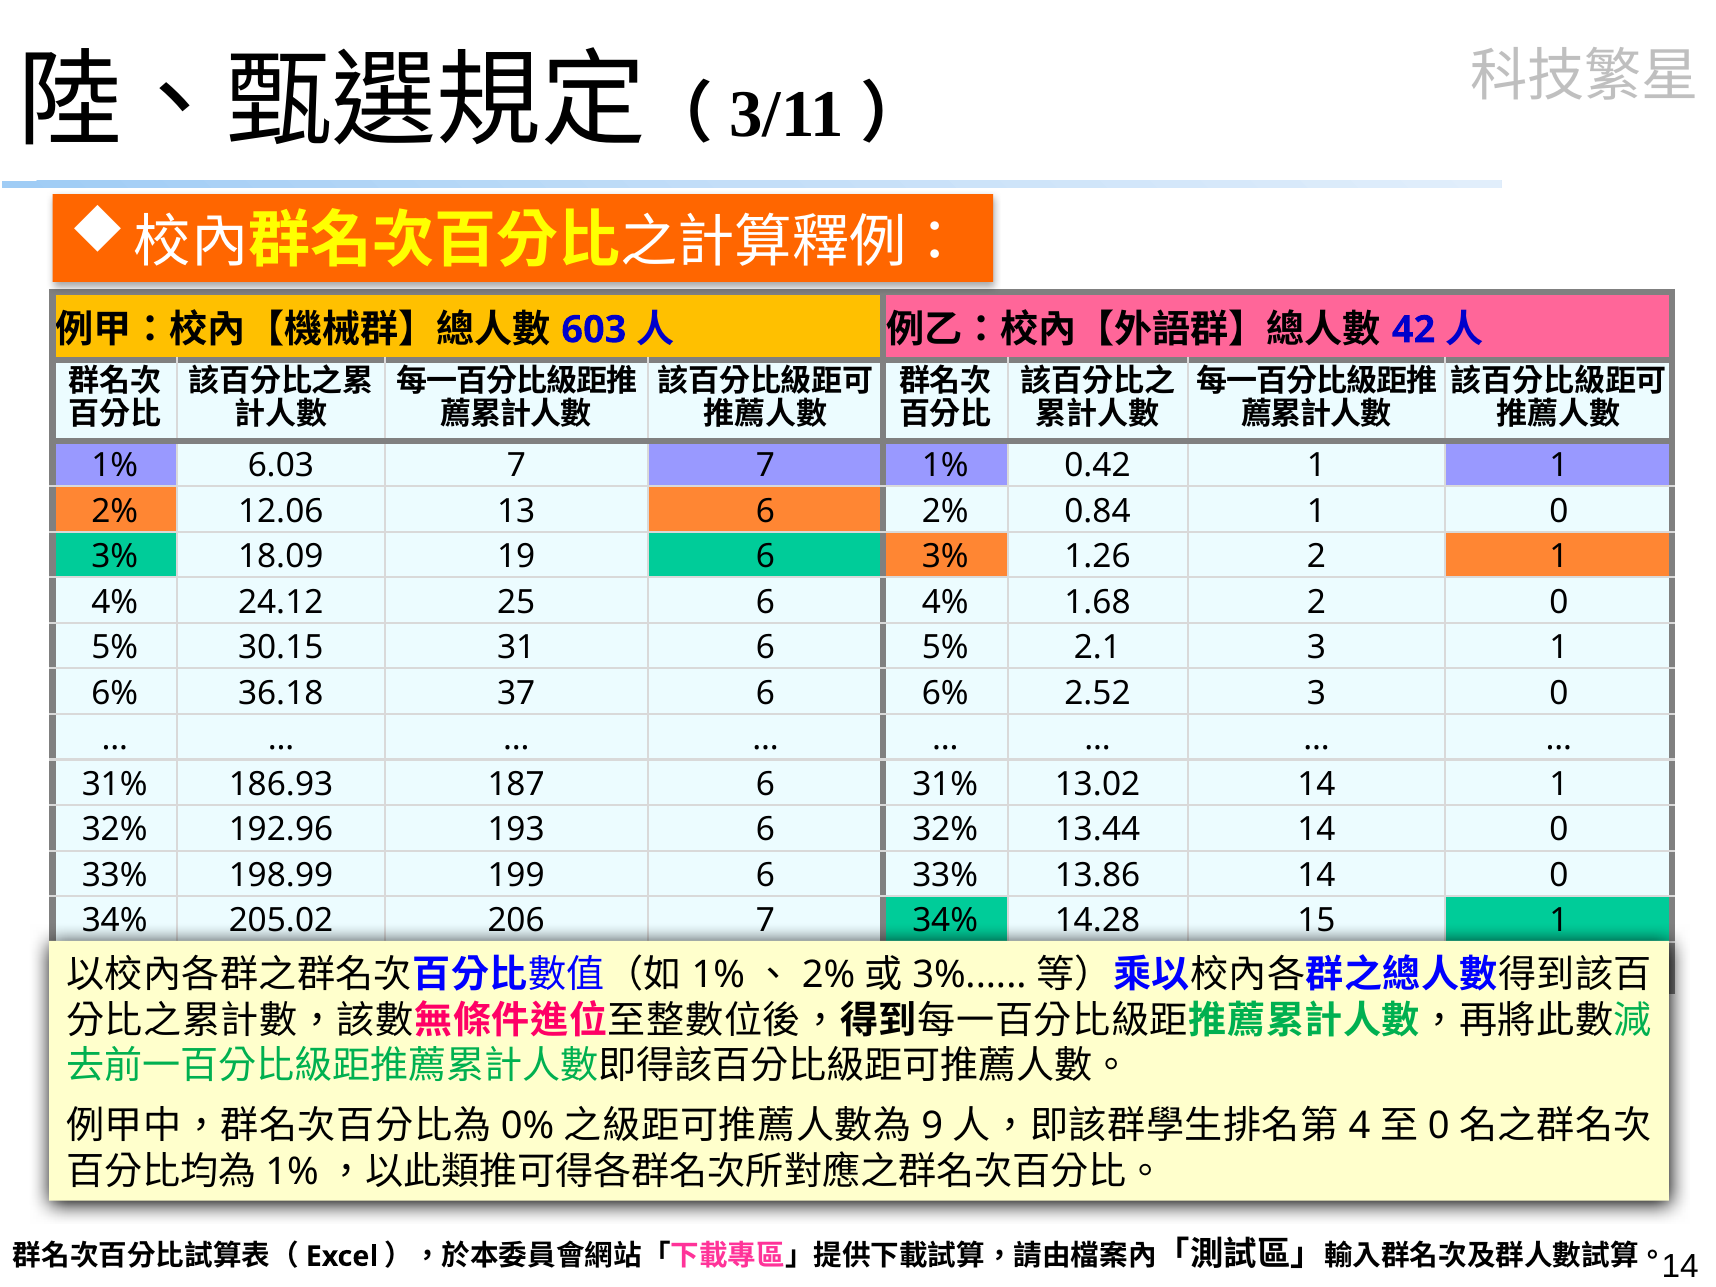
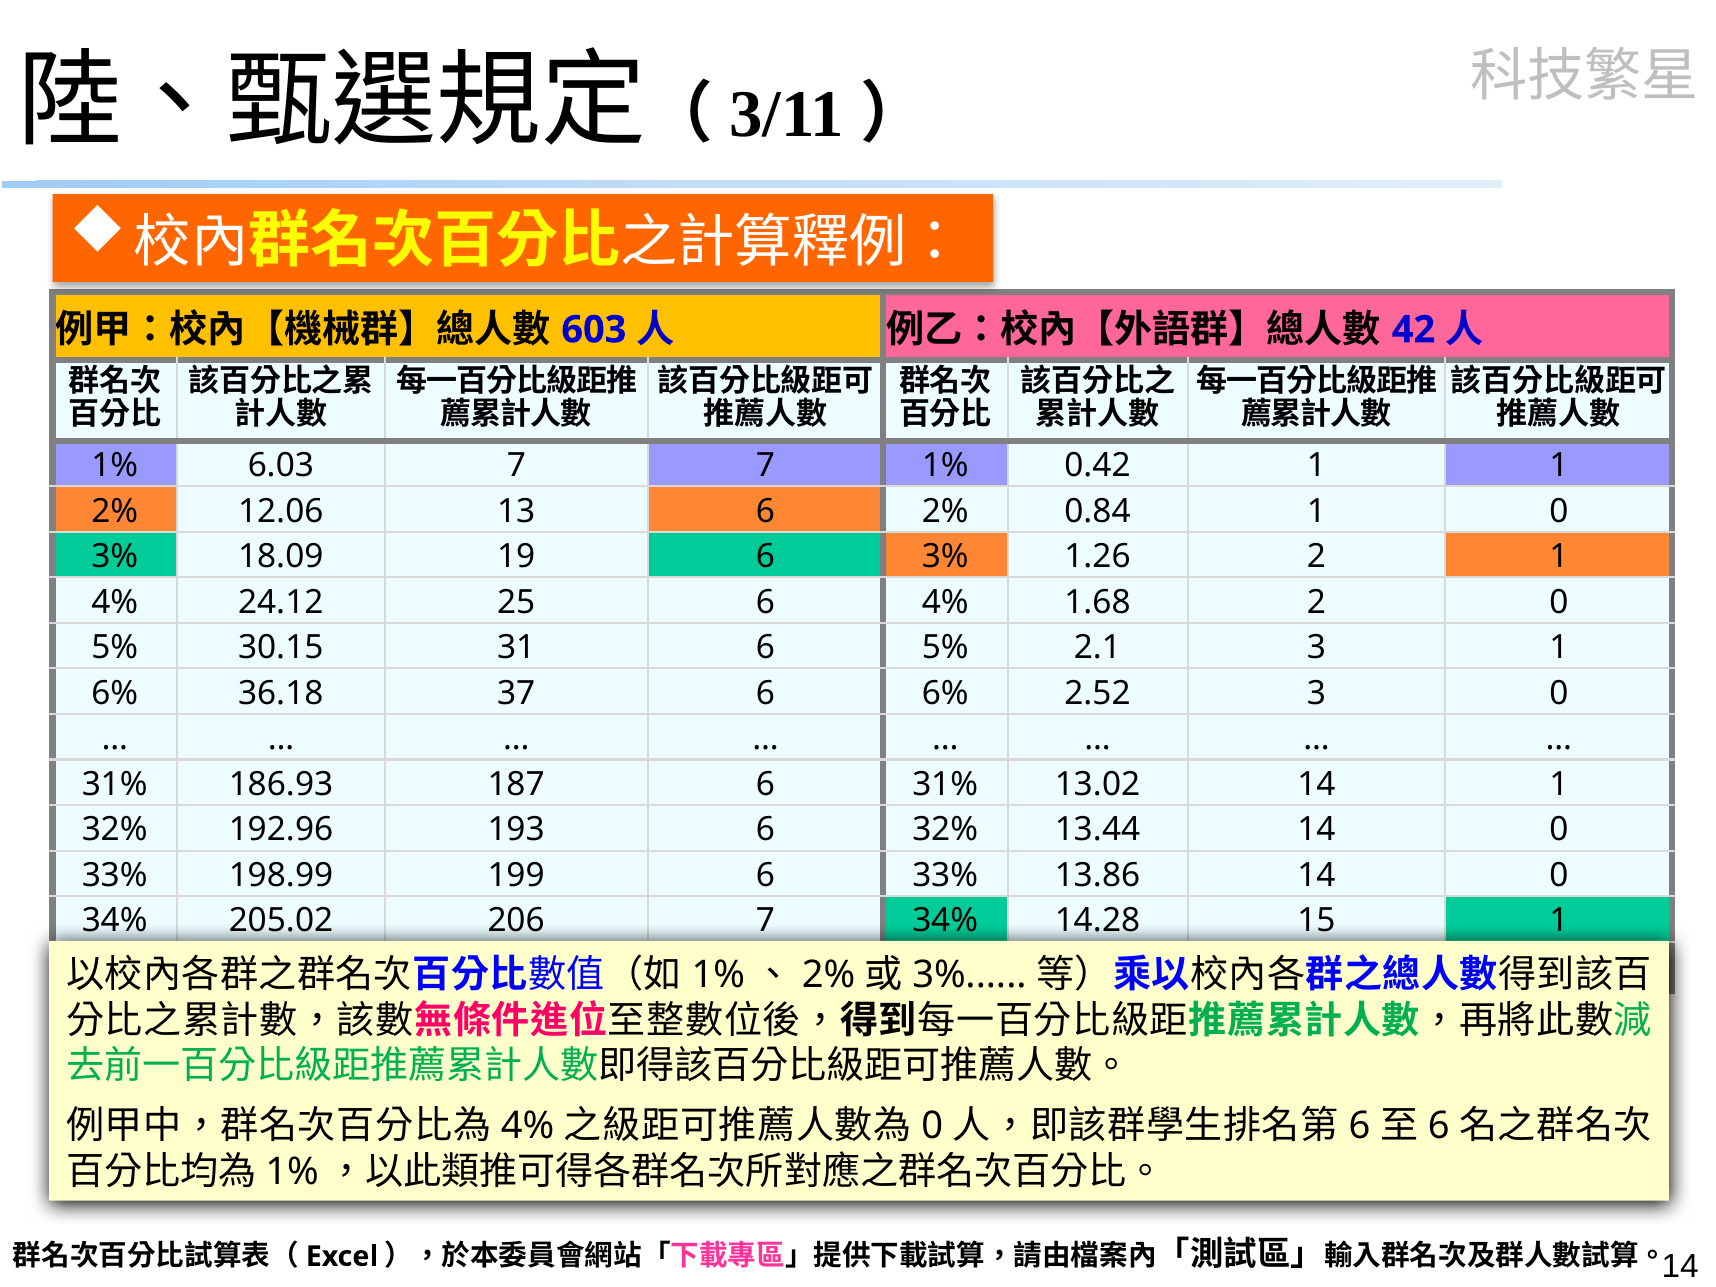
0% at (528, 1126): 0% -> 4%
9 at (932, 1126): 9 -> 0
4 at (1360, 1126): 4 -> 6
0 at (1439, 1126): 0 -> 6
